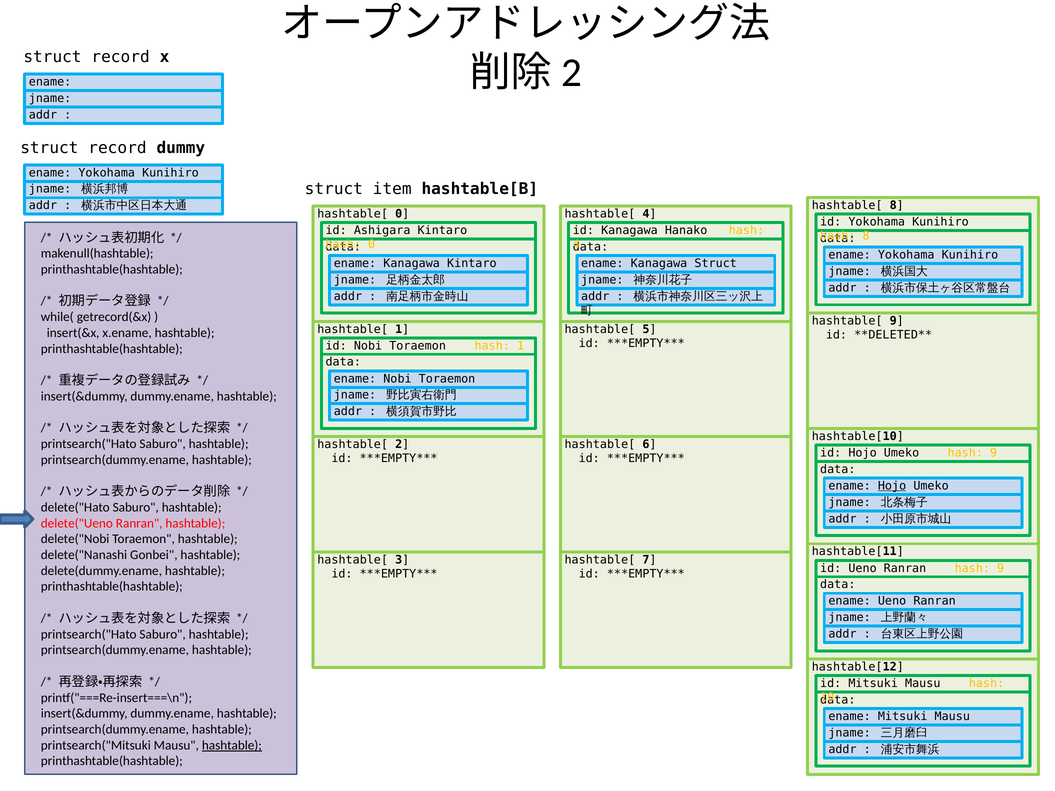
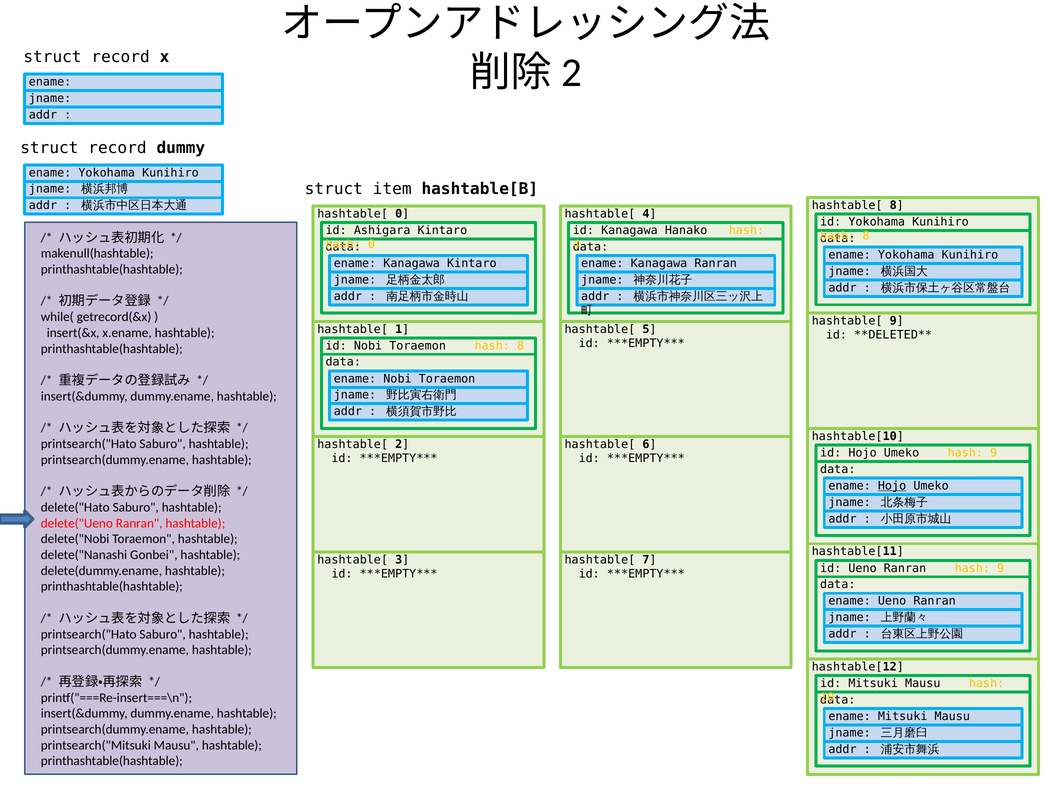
Kanagawa Struct: Struct -> Ranran
1 at (521, 346): 1 -> 8
hashtable at (232, 745) underline: present -> none
